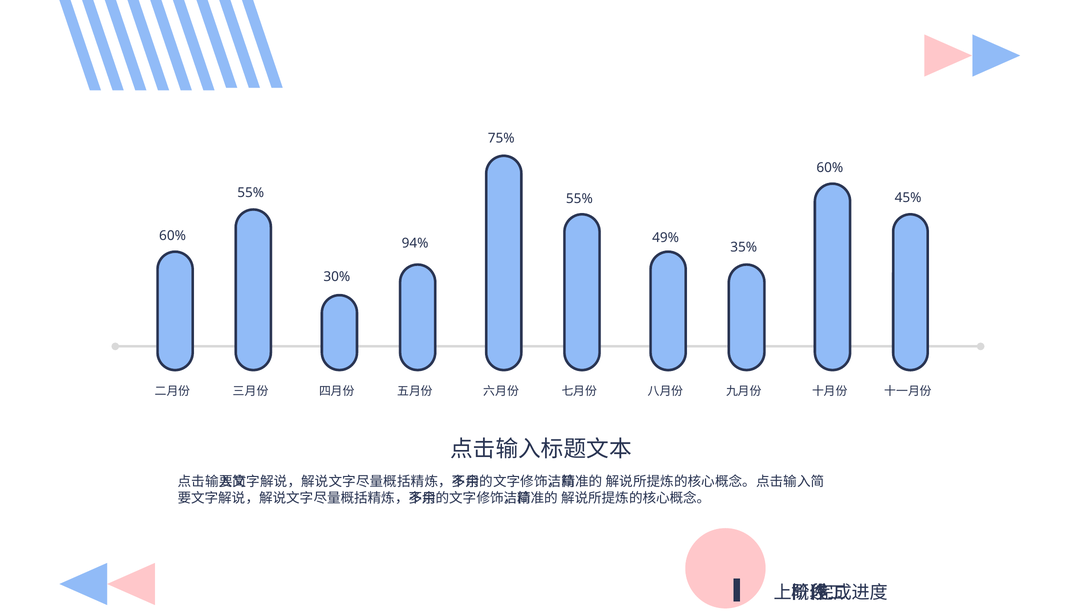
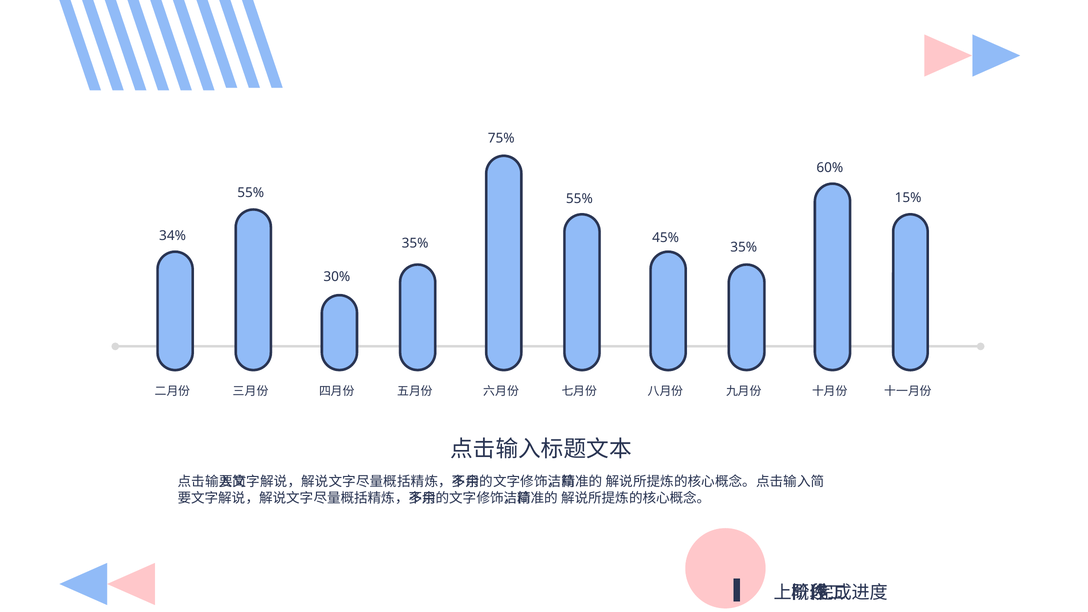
45%: 45% -> 15%
60% at (173, 236): 60% -> 34%
49%: 49% -> 45%
94% at (415, 243): 94% -> 35%
